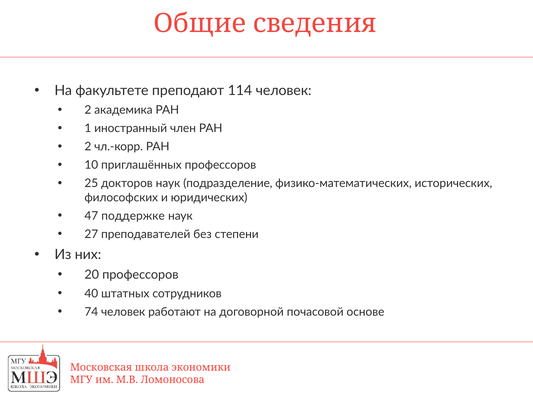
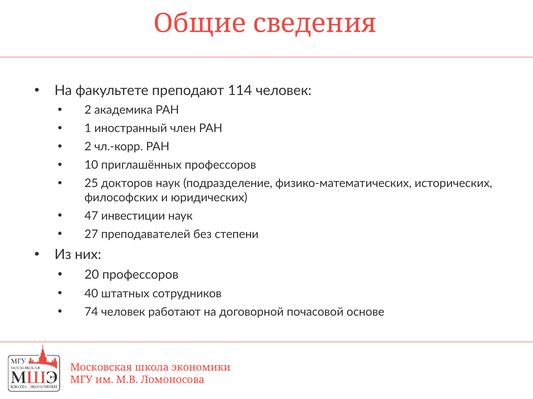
поддержке: поддержке -> инвестиции
